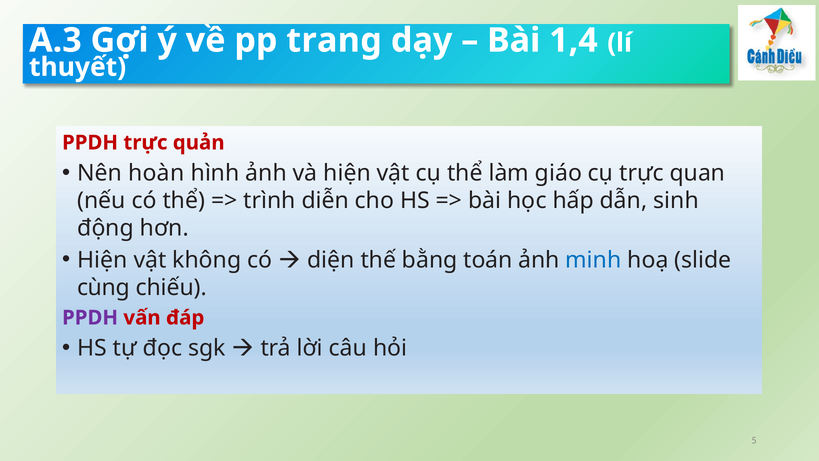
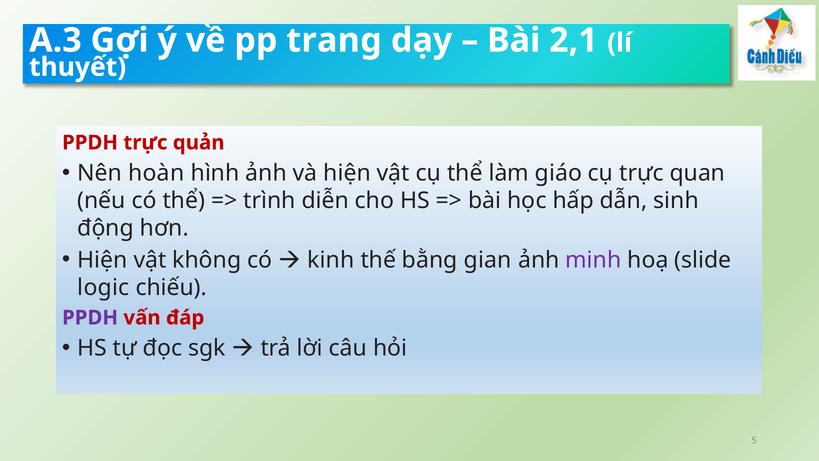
1,4: 1,4 -> 2,1
diện: diện -> kinh
toán: toán -> gian
minh colour: blue -> purple
cùng: cùng -> logic
